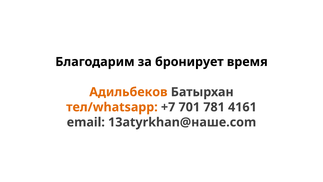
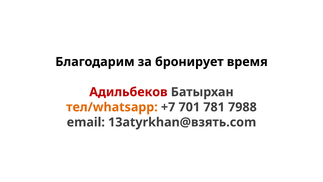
Адильбеков colour: orange -> red
4161: 4161 -> 7988
13atyrkhan@наше.com: 13atyrkhan@наше.com -> 13atyrkhan@взять.com
